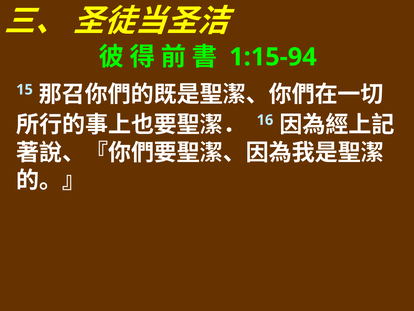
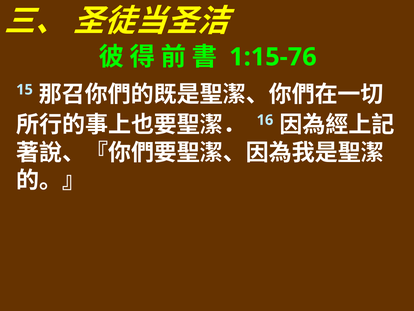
1:15-94: 1:15-94 -> 1:15-76
